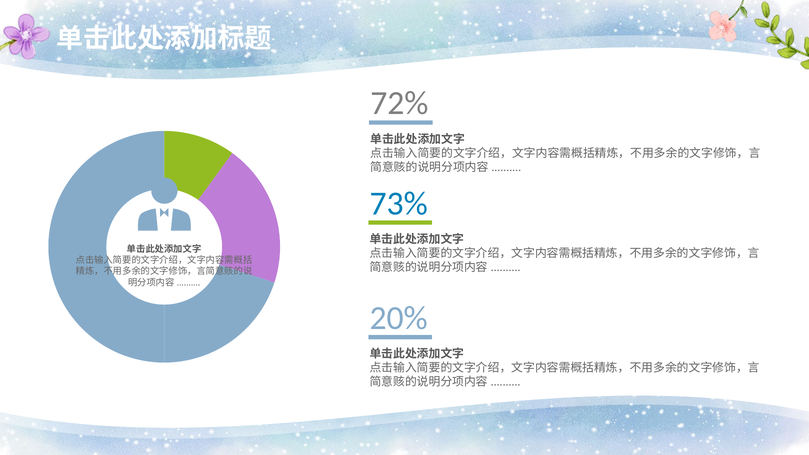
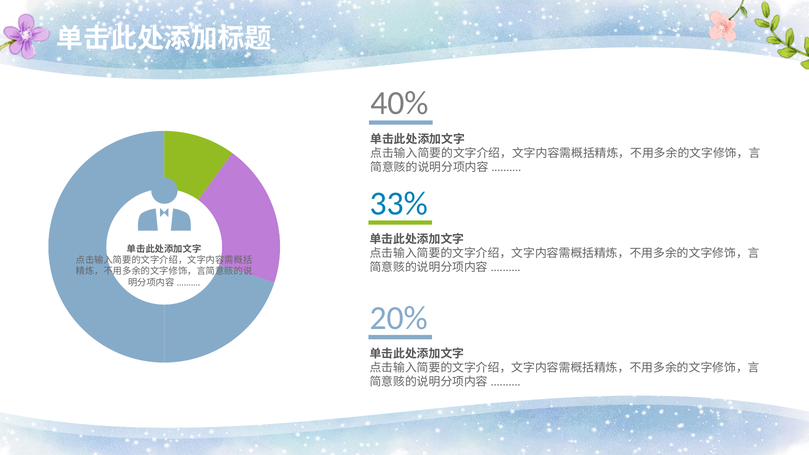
72%: 72% -> 40%
73%: 73% -> 33%
